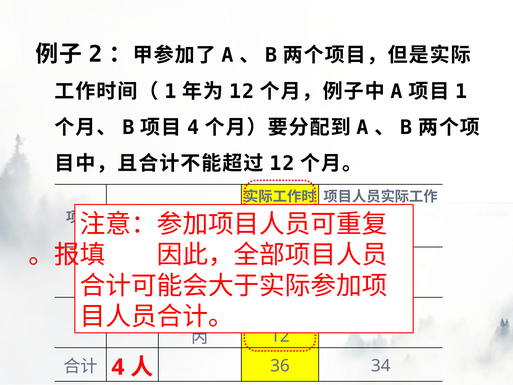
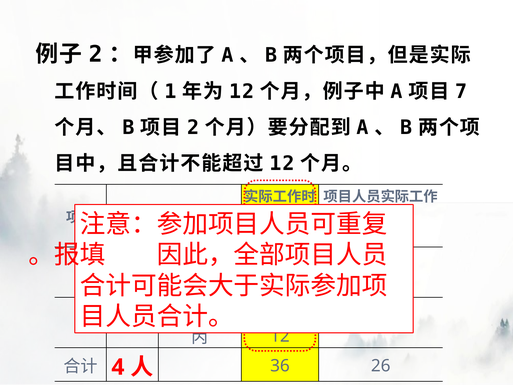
1 at (461, 92): 1 -> 7
4 at (193, 128): 4 -> 2
34: 34 -> 26
